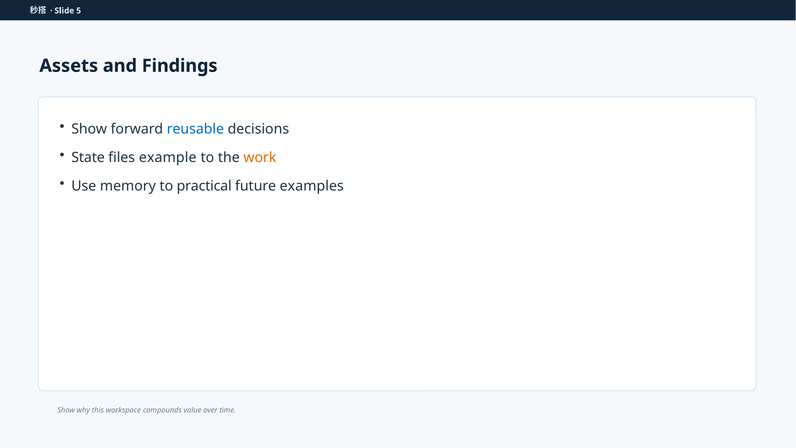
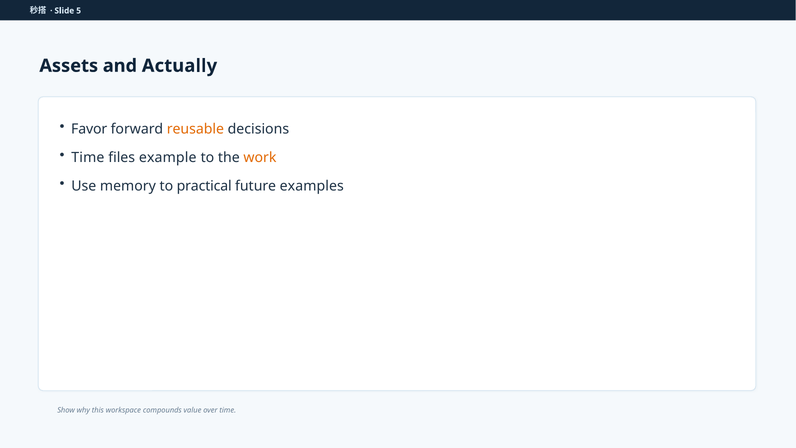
Findings: Findings -> Actually
Show at (89, 129): Show -> Favor
reusable colour: blue -> orange
State at (88, 157): State -> Time
